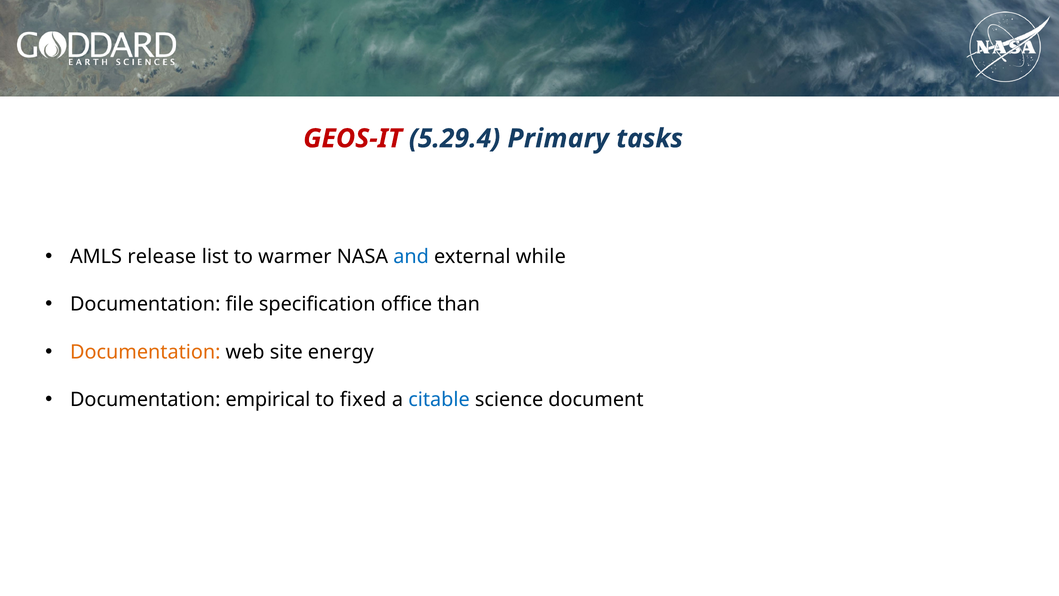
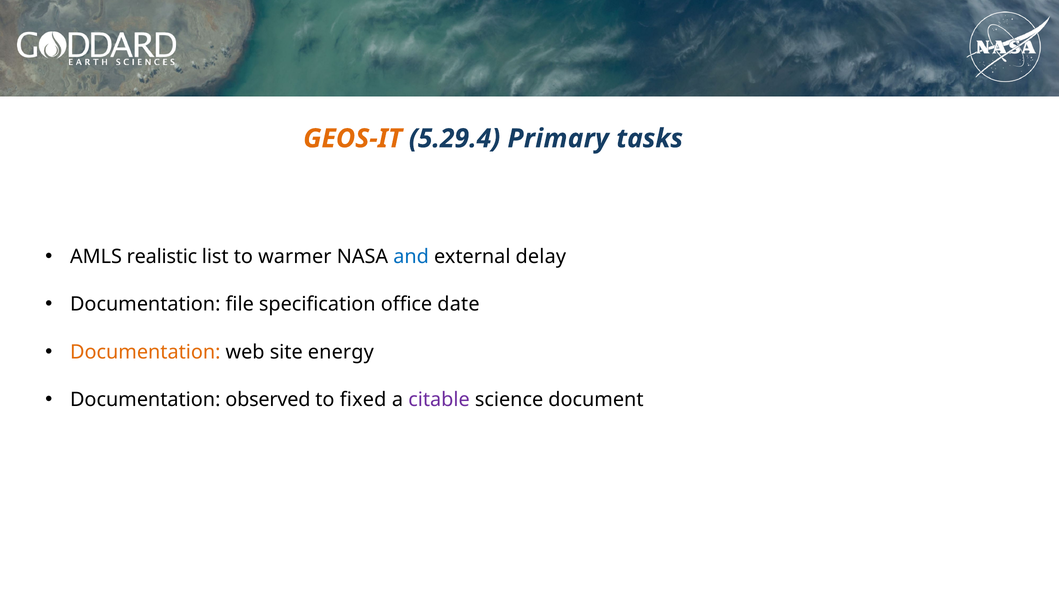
GEOS-IT colour: red -> orange
release: release -> realistic
while: while -> delay
than: than -> date
empirical: empirical -> observed
citable colour: blue -> purple
